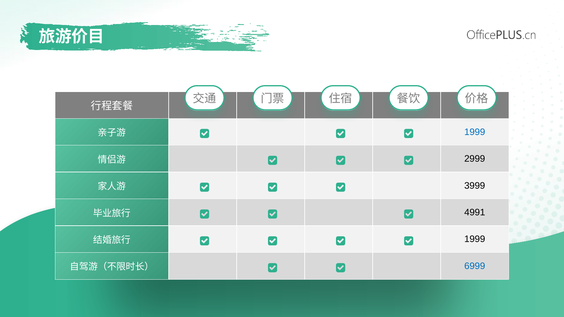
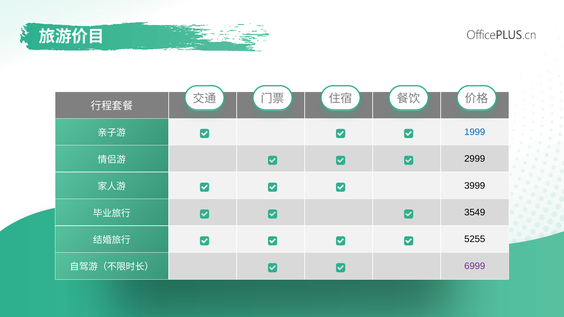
4991: 4991 -> 3549
1999 at (475, 239): 1999 -> 5255
6999 colour: blue -> purple
